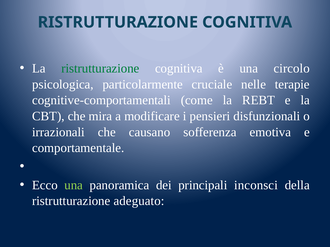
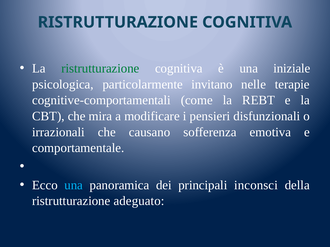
circolo: circolo -> iniziale
cruciale: cruciale -> invitano
una at (74, 185) colour: light green -> light blue
